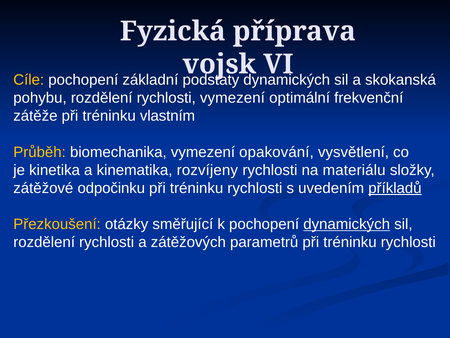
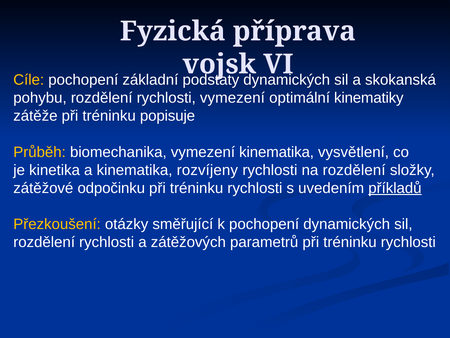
frekvenční: frekvenční -> kinematiky
vlastním: vlastním -> popisuje
vymezení opakování: opakování -> kinematika
na materiálu: materiálu -> rozdělení
dynamických at (347, 224) underline: present -> none
